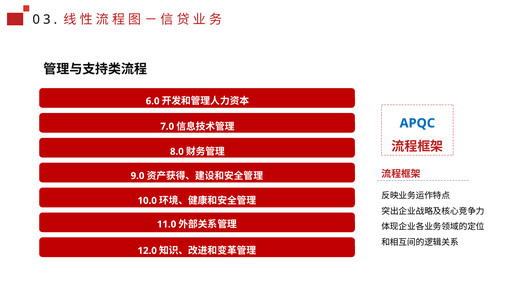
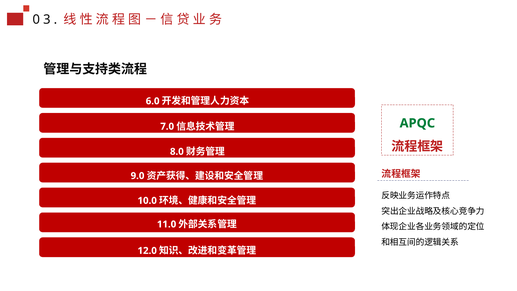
APQC colour: blue -> green
